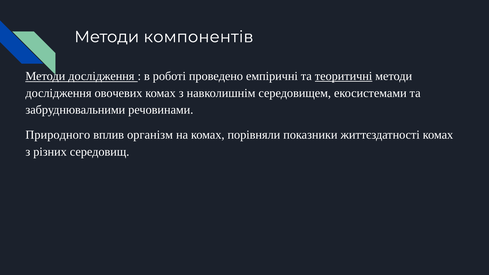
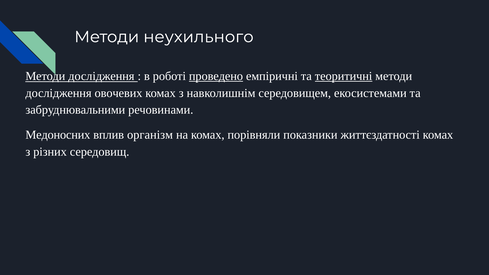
компонентів: компонентів -> неухильного
проведено underline: none -> present
Природного: Природного -> Медоносних
